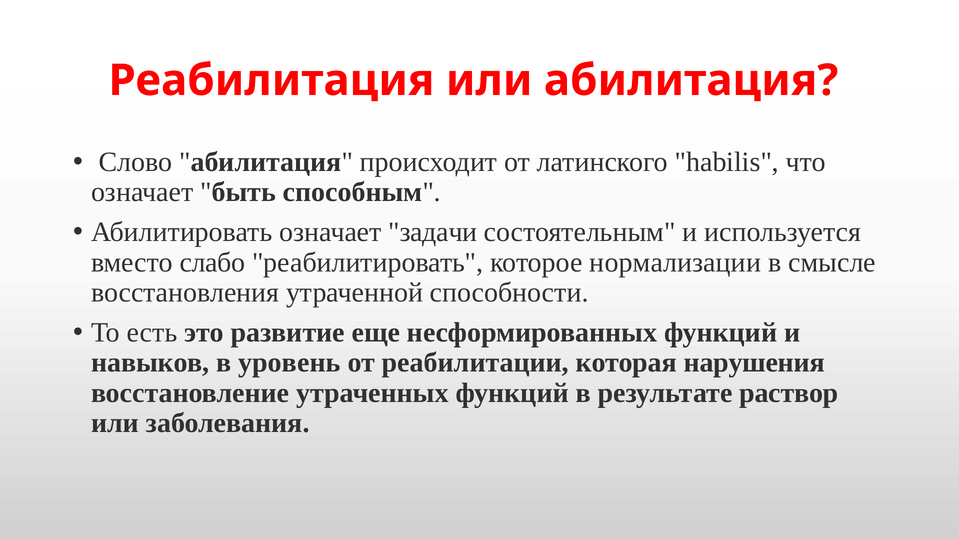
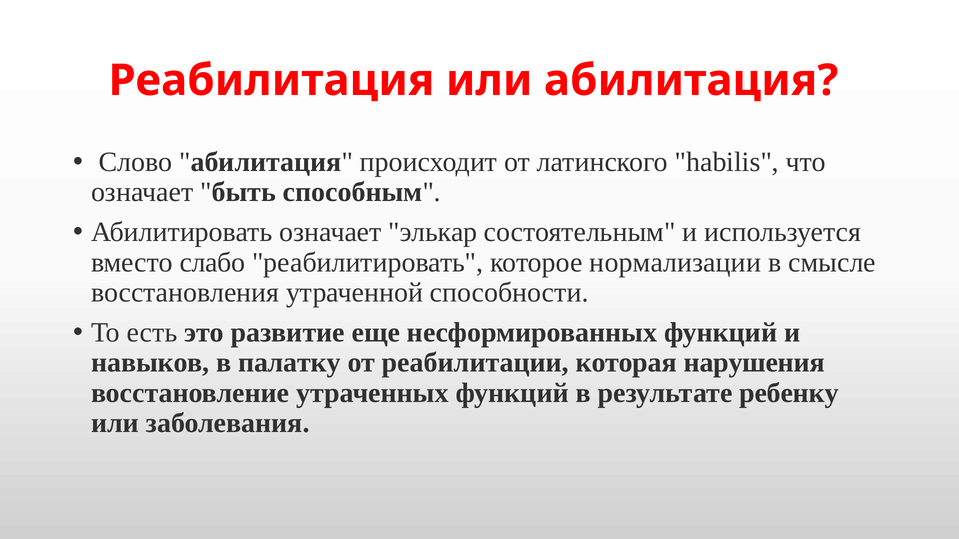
задачи: задачи -> элькар
уровень: уровень -> палатку
раствор: раствор -> ребенку
